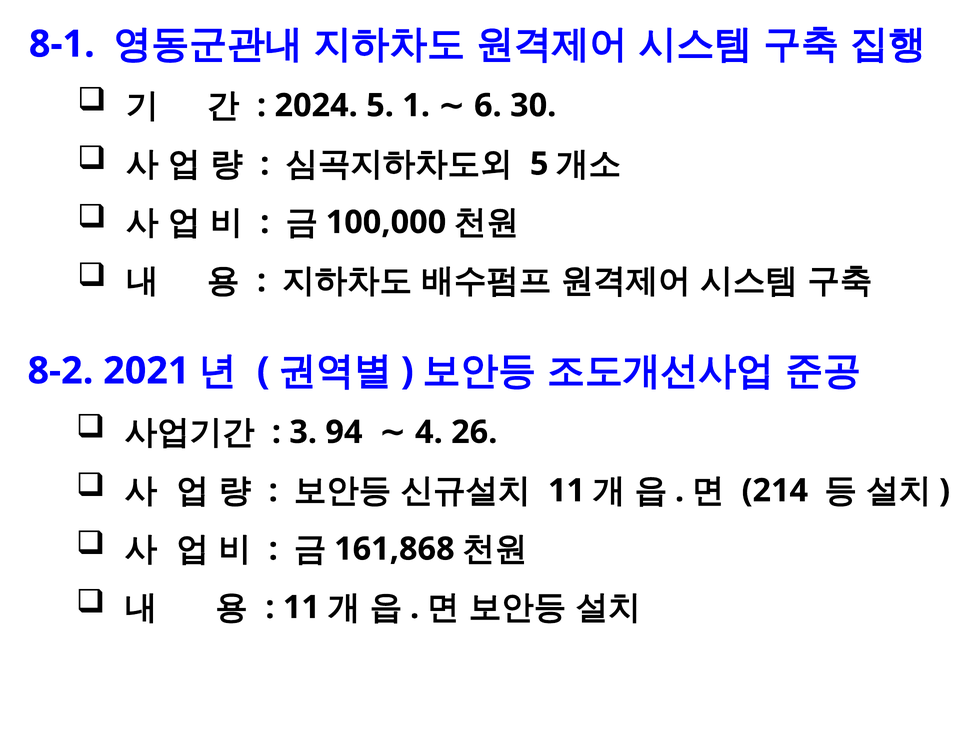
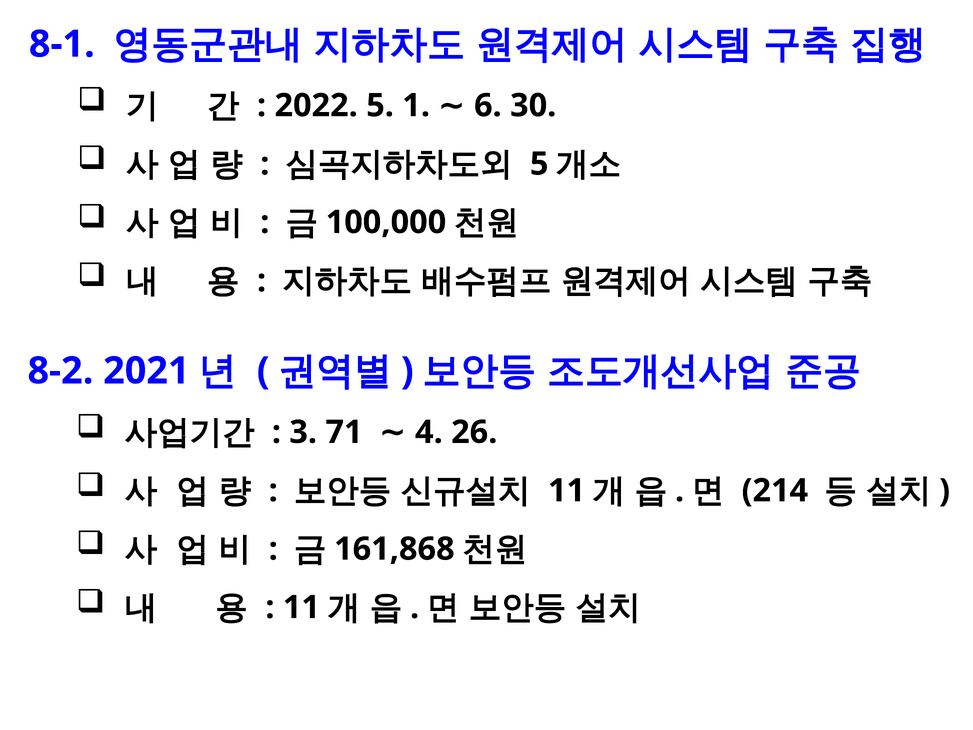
2024: 2024 -> 2022
94: 94 -> 71
